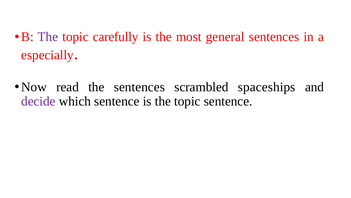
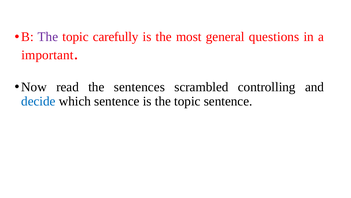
general sentences: sentences -> questions
especially: especially -> important
spaceships: spaceships -> controlling
decide colour: purple -> blue
